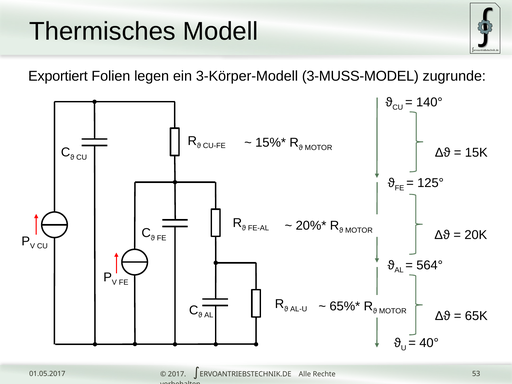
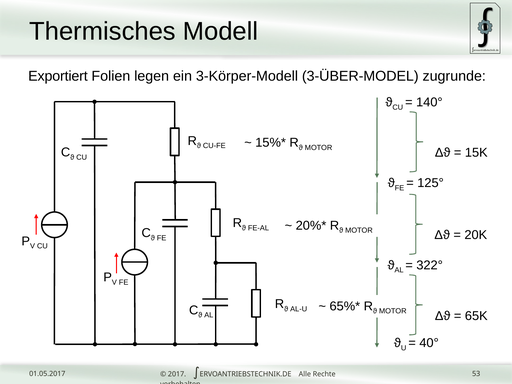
3-MUSS-MODEL: 3-MUSS-MODEL -> 3-ÜBER-MODEL
564°: 564° -> 322°
